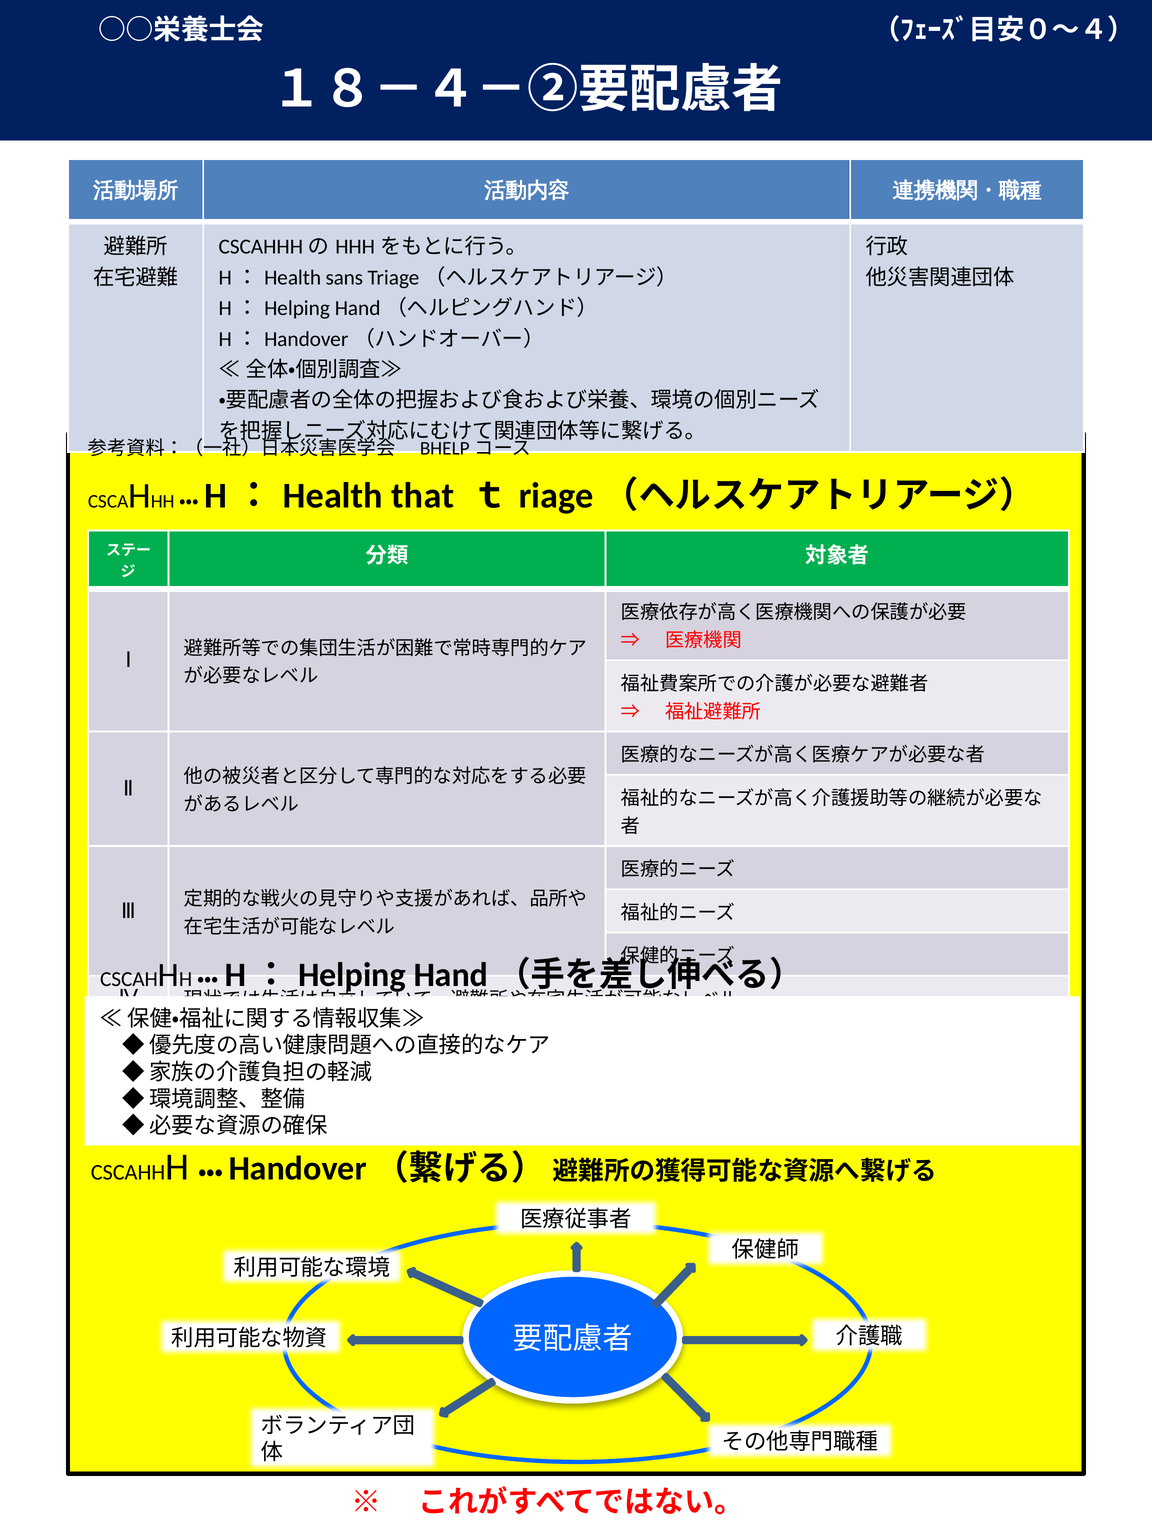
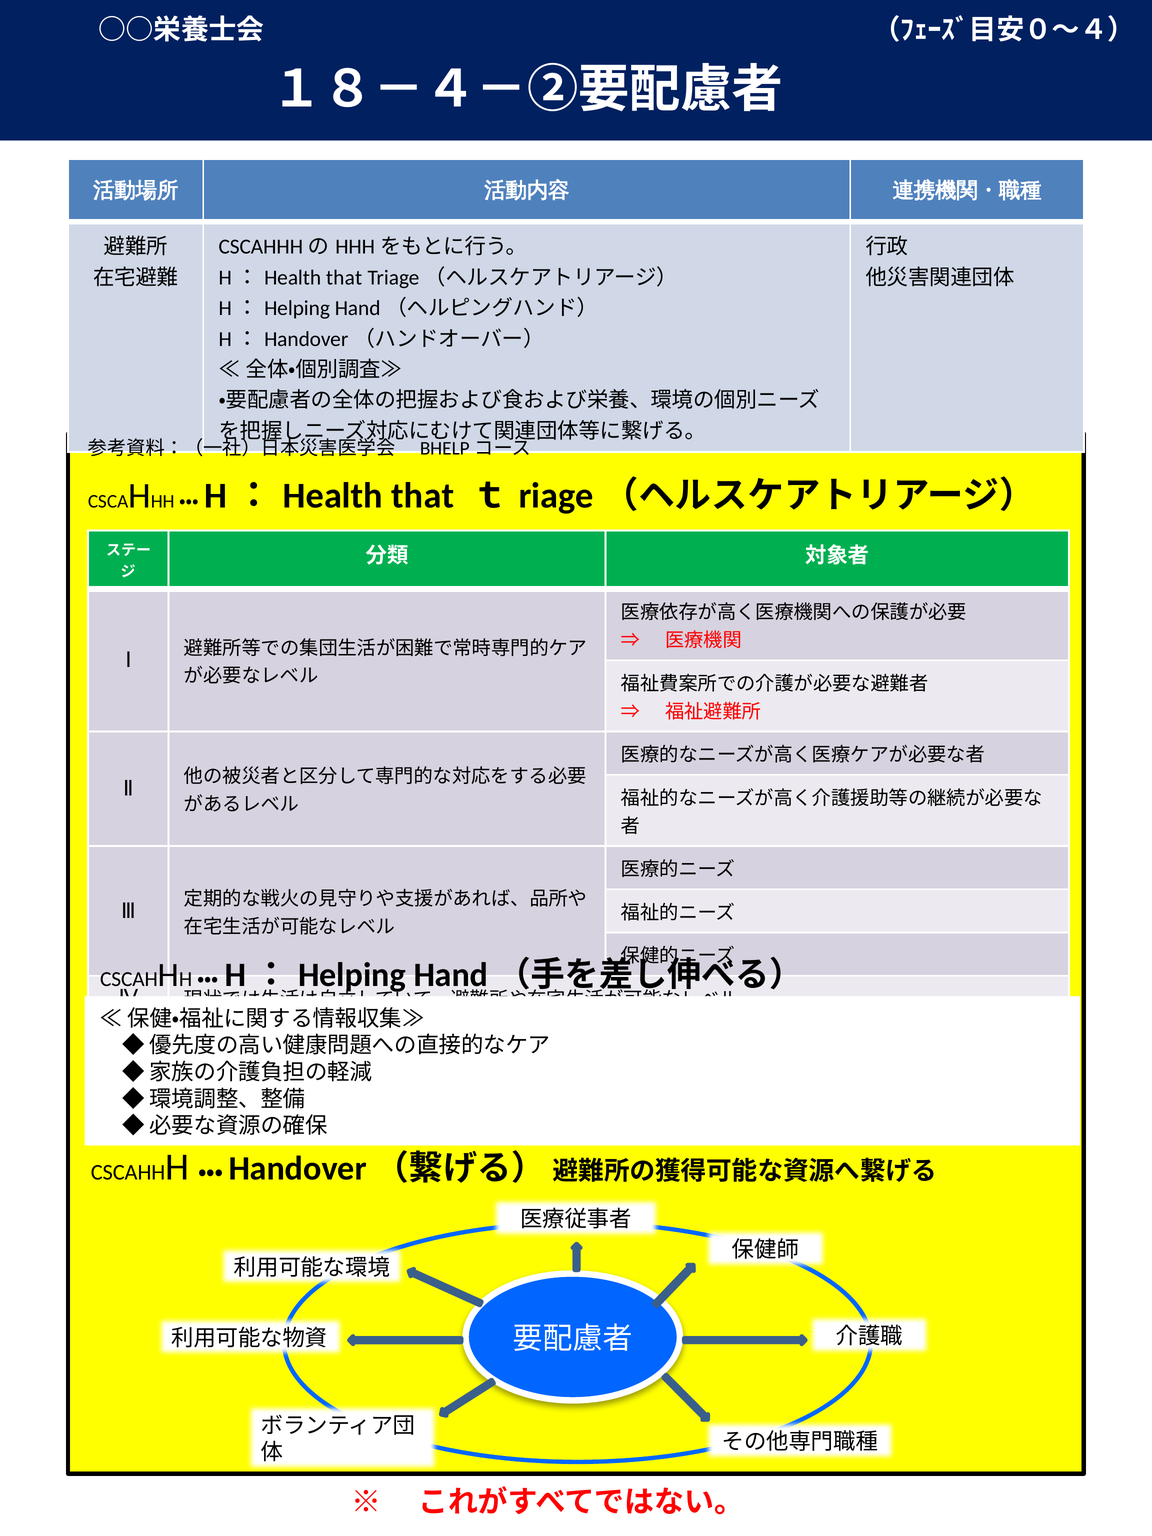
sans at (344, 278): sans -> that
